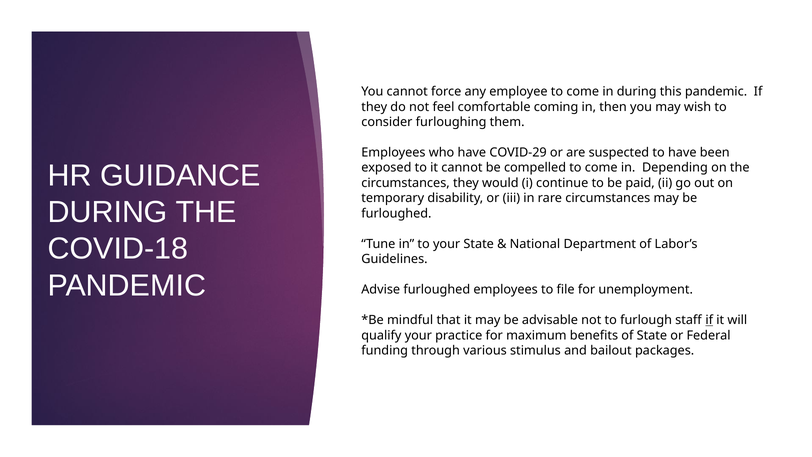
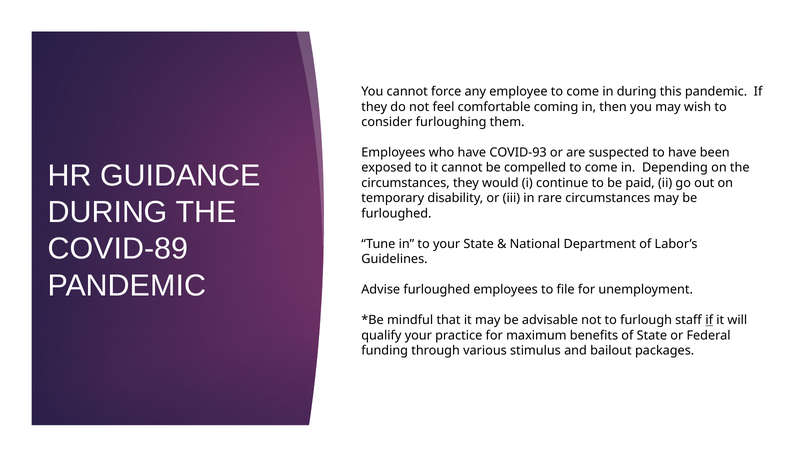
COVID-29: COVID-29 -> COVID-93
COVID-18: COVID-18 -> COVID-89
